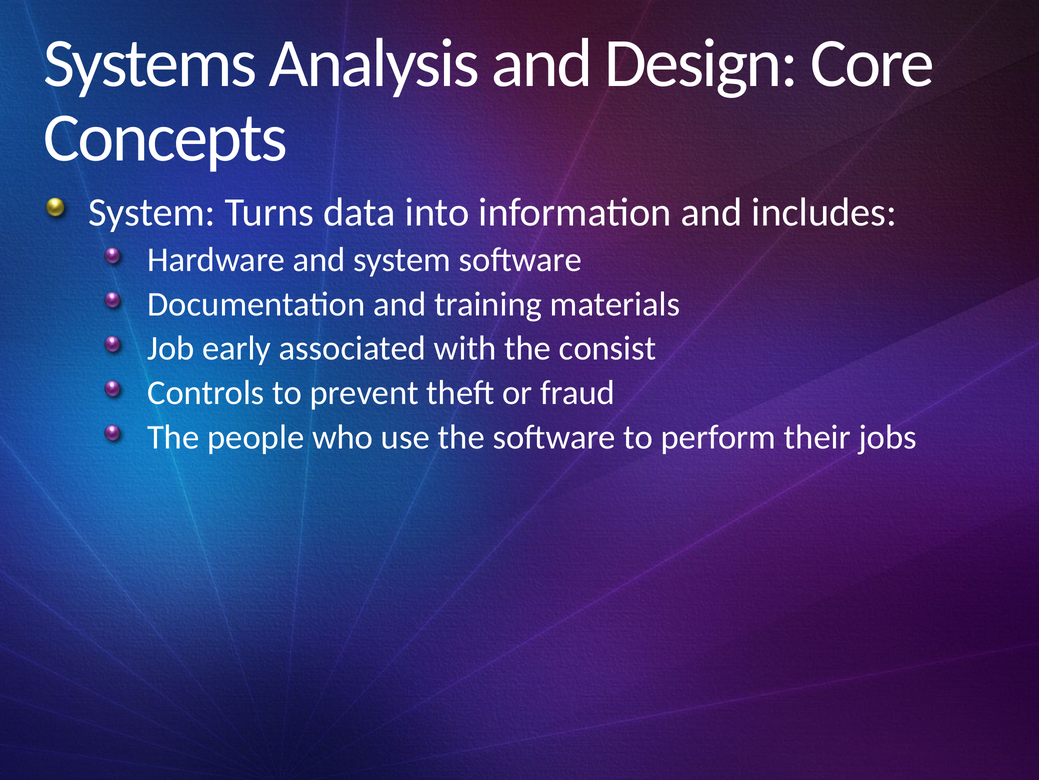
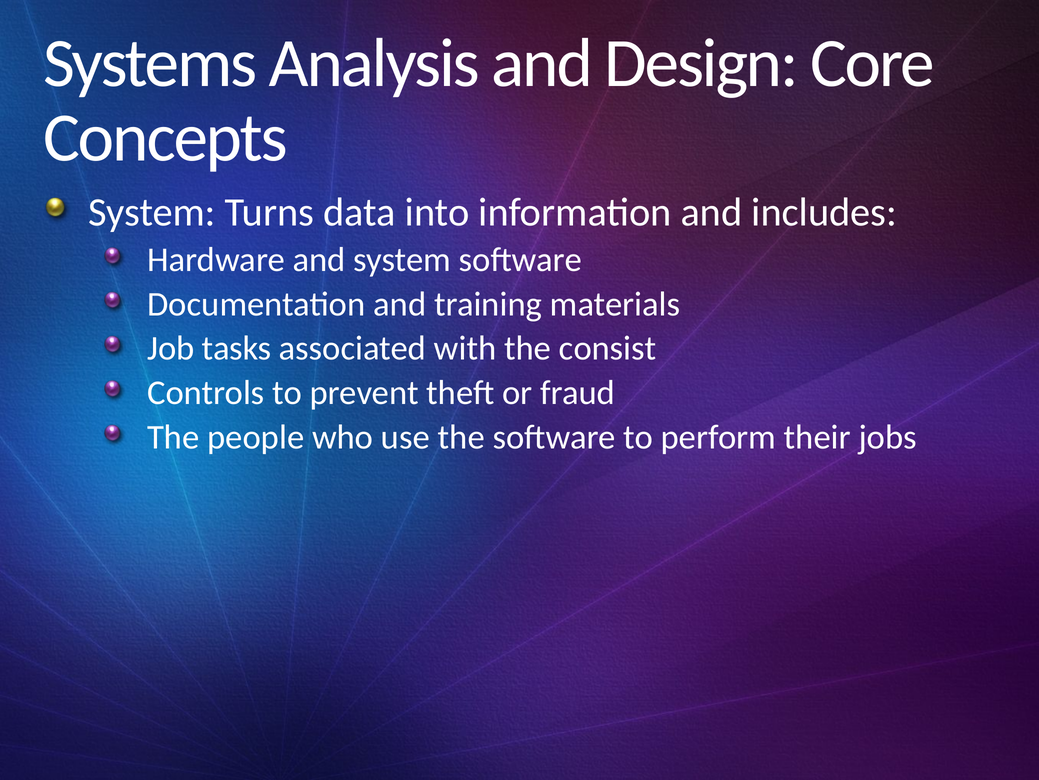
early: early -> tasks
